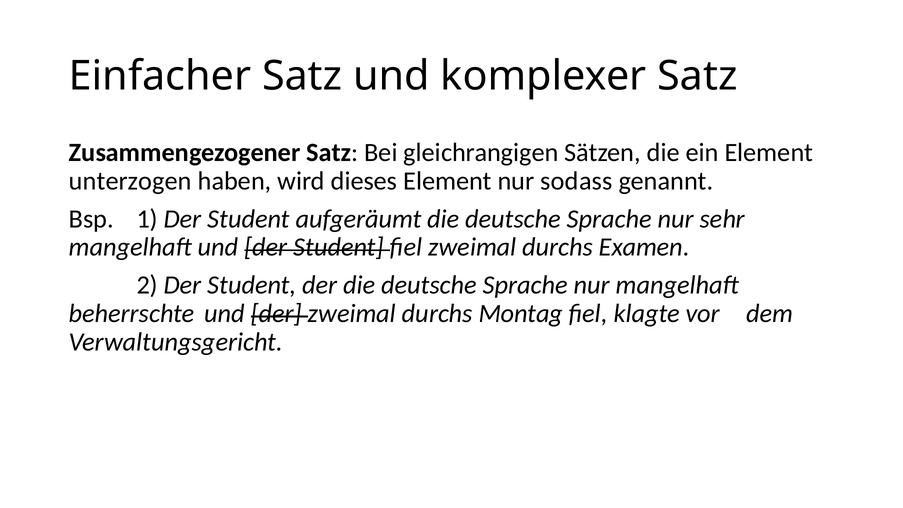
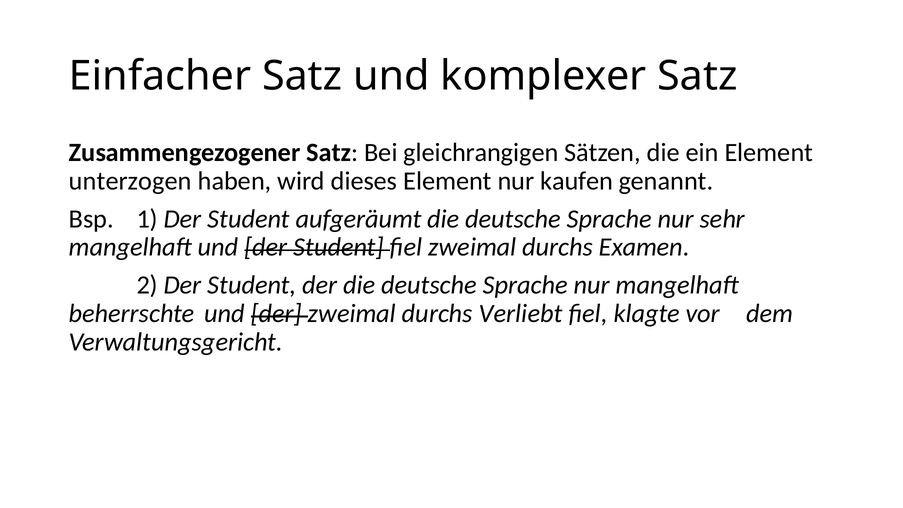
sodass: sodass -> kaufen
Montag: Montag -> Verliebt
